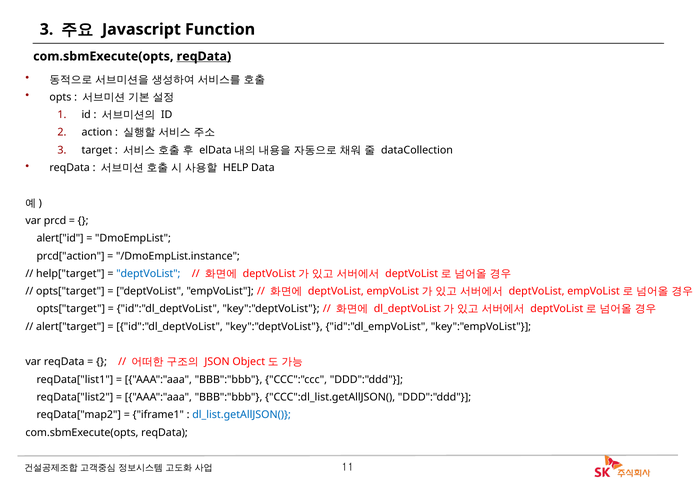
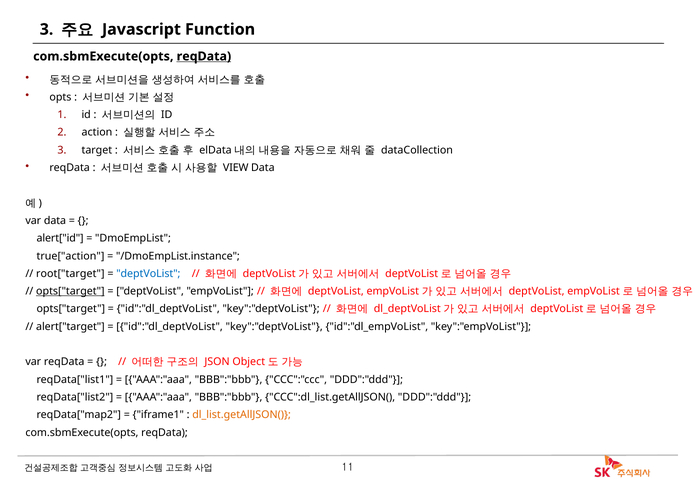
HELP: HELP -> VIEW
var prcd: prcd -> data
prcd["action: prcd["action -> true["action
help["target: help["target -> root["target
opts["target at (70, 291) underline: none -> present
dl_list.getAllJSON( colour: blue -> orange
